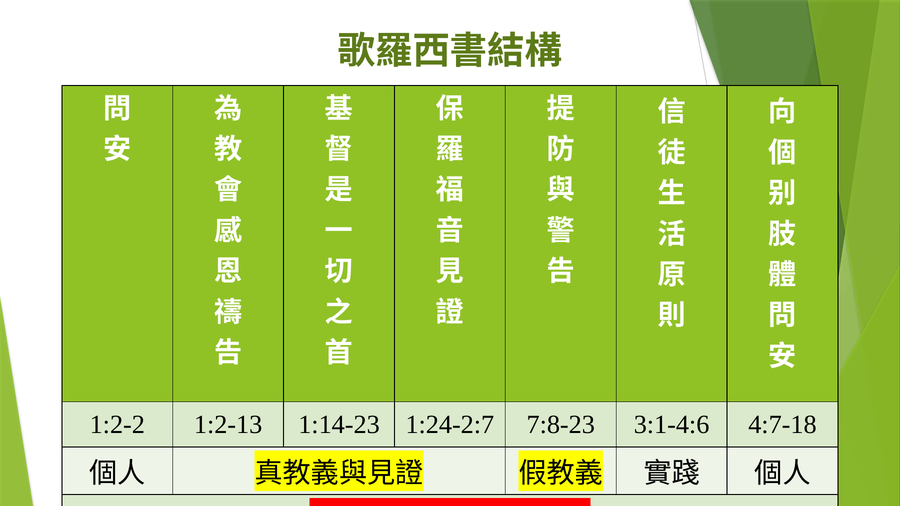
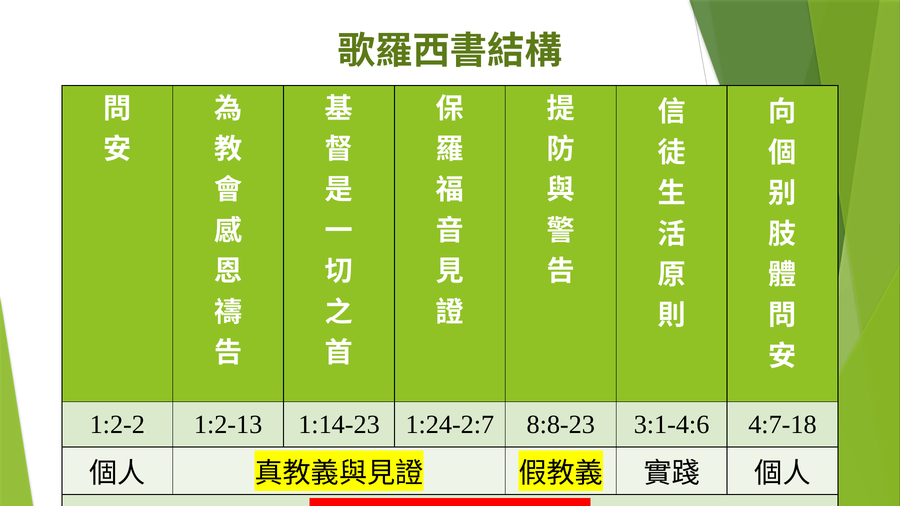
7:8-23: 7:8-23 -> 8:8-23
